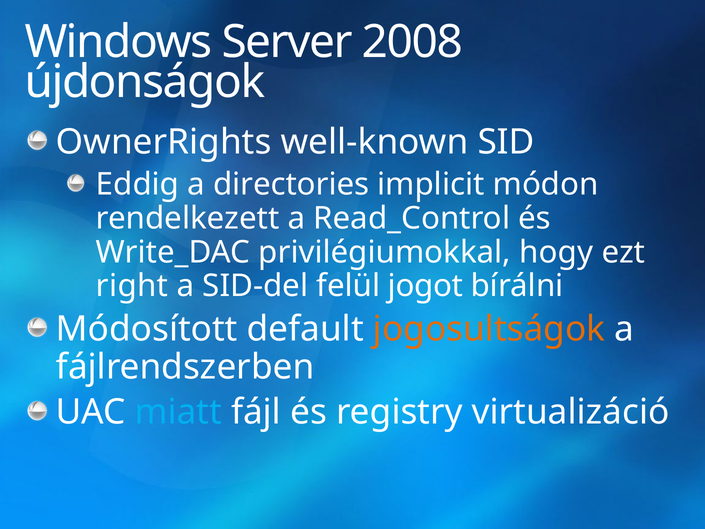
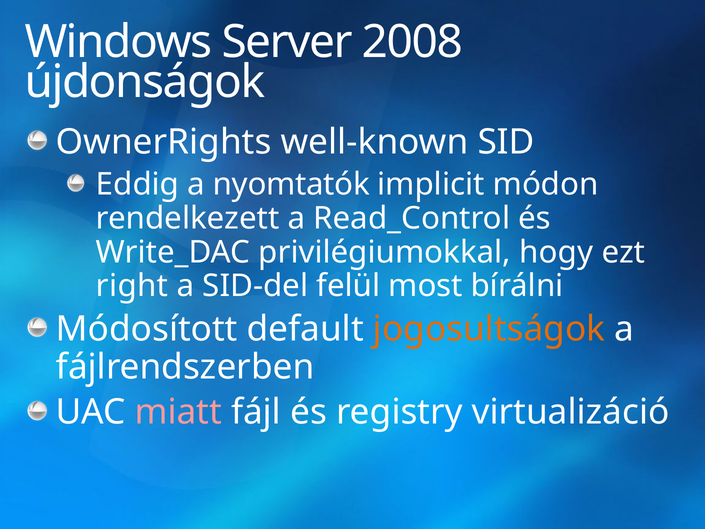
directories: directories -> nyomtatók
jogot: jogot -> most
miatt colour: light blue -> pink
